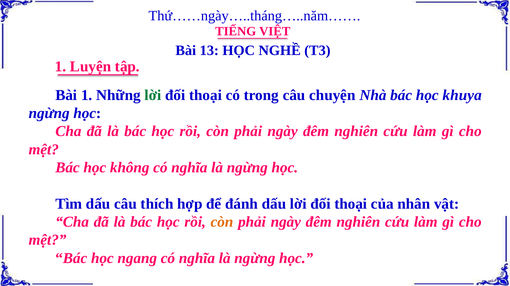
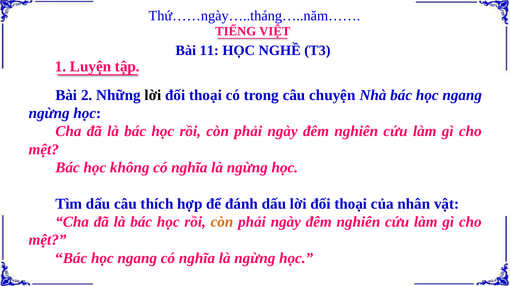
13: 13 -> 11
Bài 1: 1 -> 2
lời at (153, 95) colour: green -> black
Nhà bác học khuya: khuya -> ngang
